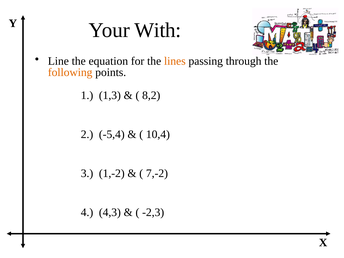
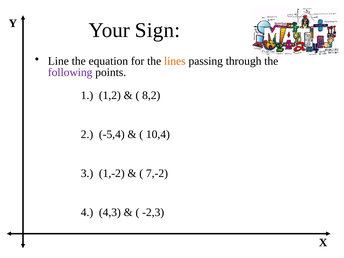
With: With -> Sign
following colour: orange -> purple
1,3: 1,3 -> 1,2
